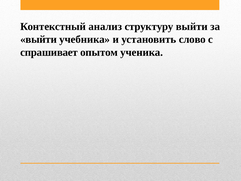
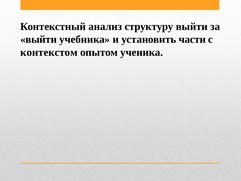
слово: слово -> части
спрашивает: спрашивает -> контекстом
